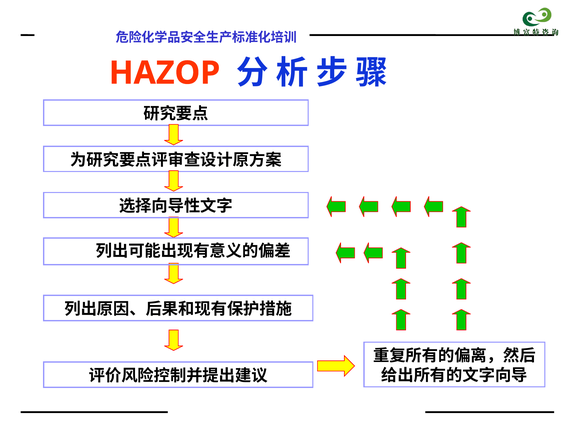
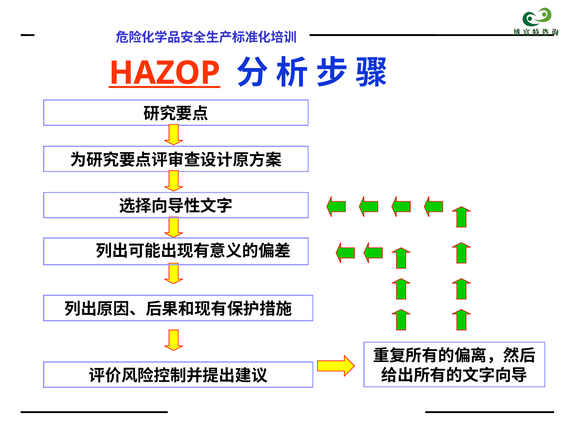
HAZOP underline: none -> present
